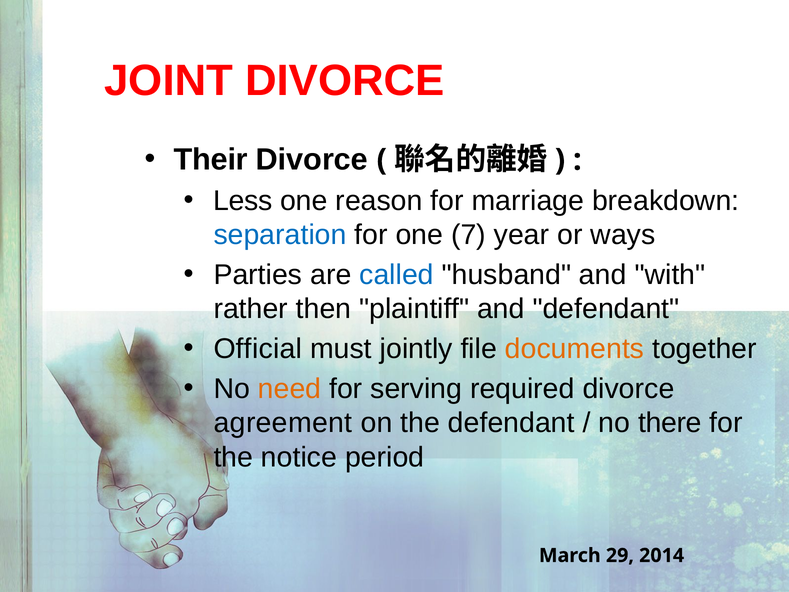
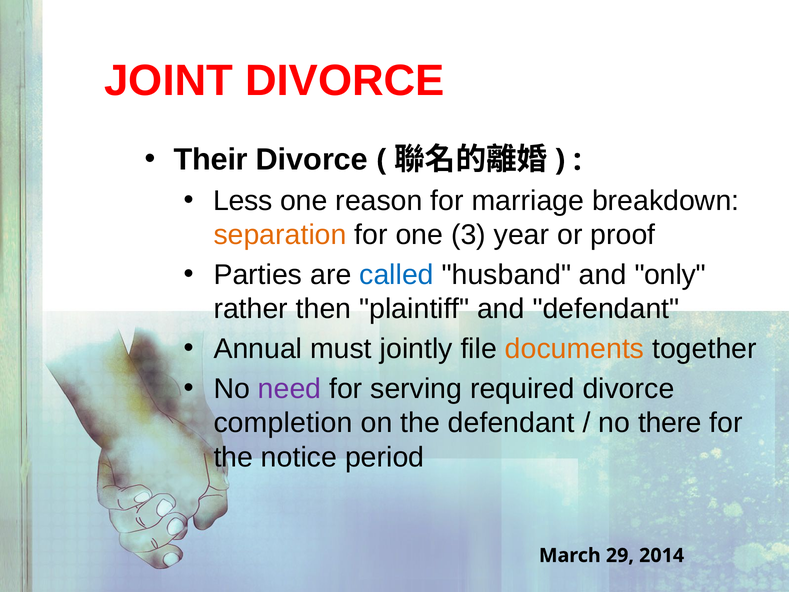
separation colour: blue -> orange
7: 7 -> 3
ways: ways -> proof
with: with -> only
Official: Official -> Annual
need colour: orange -> purple
agreement: agreement -> completion
